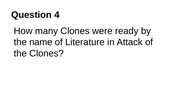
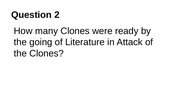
4: 4 -> 2
name: name -> going
